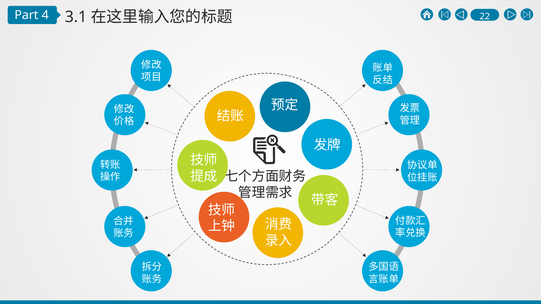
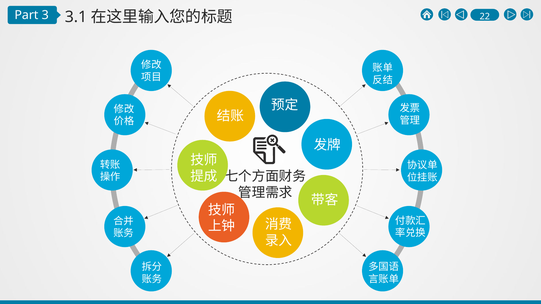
4: 4 -> 3
